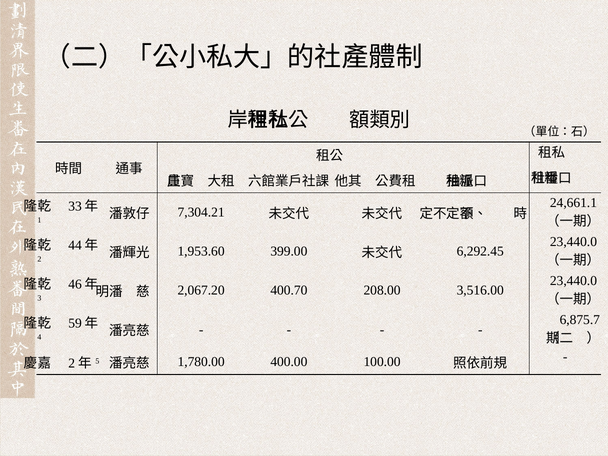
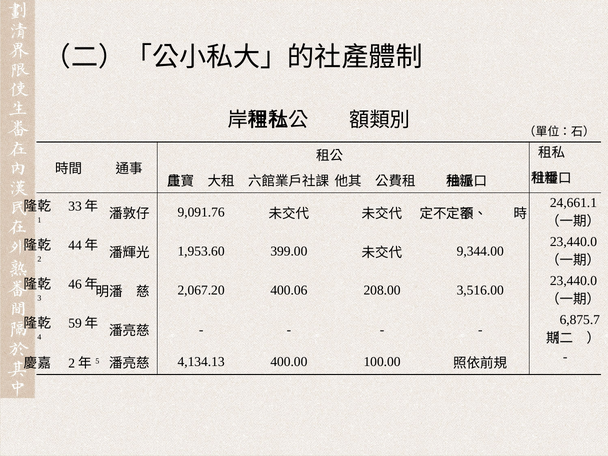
7,304.21: 7,304.21 -> 9,091.76
6,292.45: 6,292.45 -> 9,344.00
400.70: 400.70 -> 400.06
1,780.00: 1,780.00 -> 4,134.13
